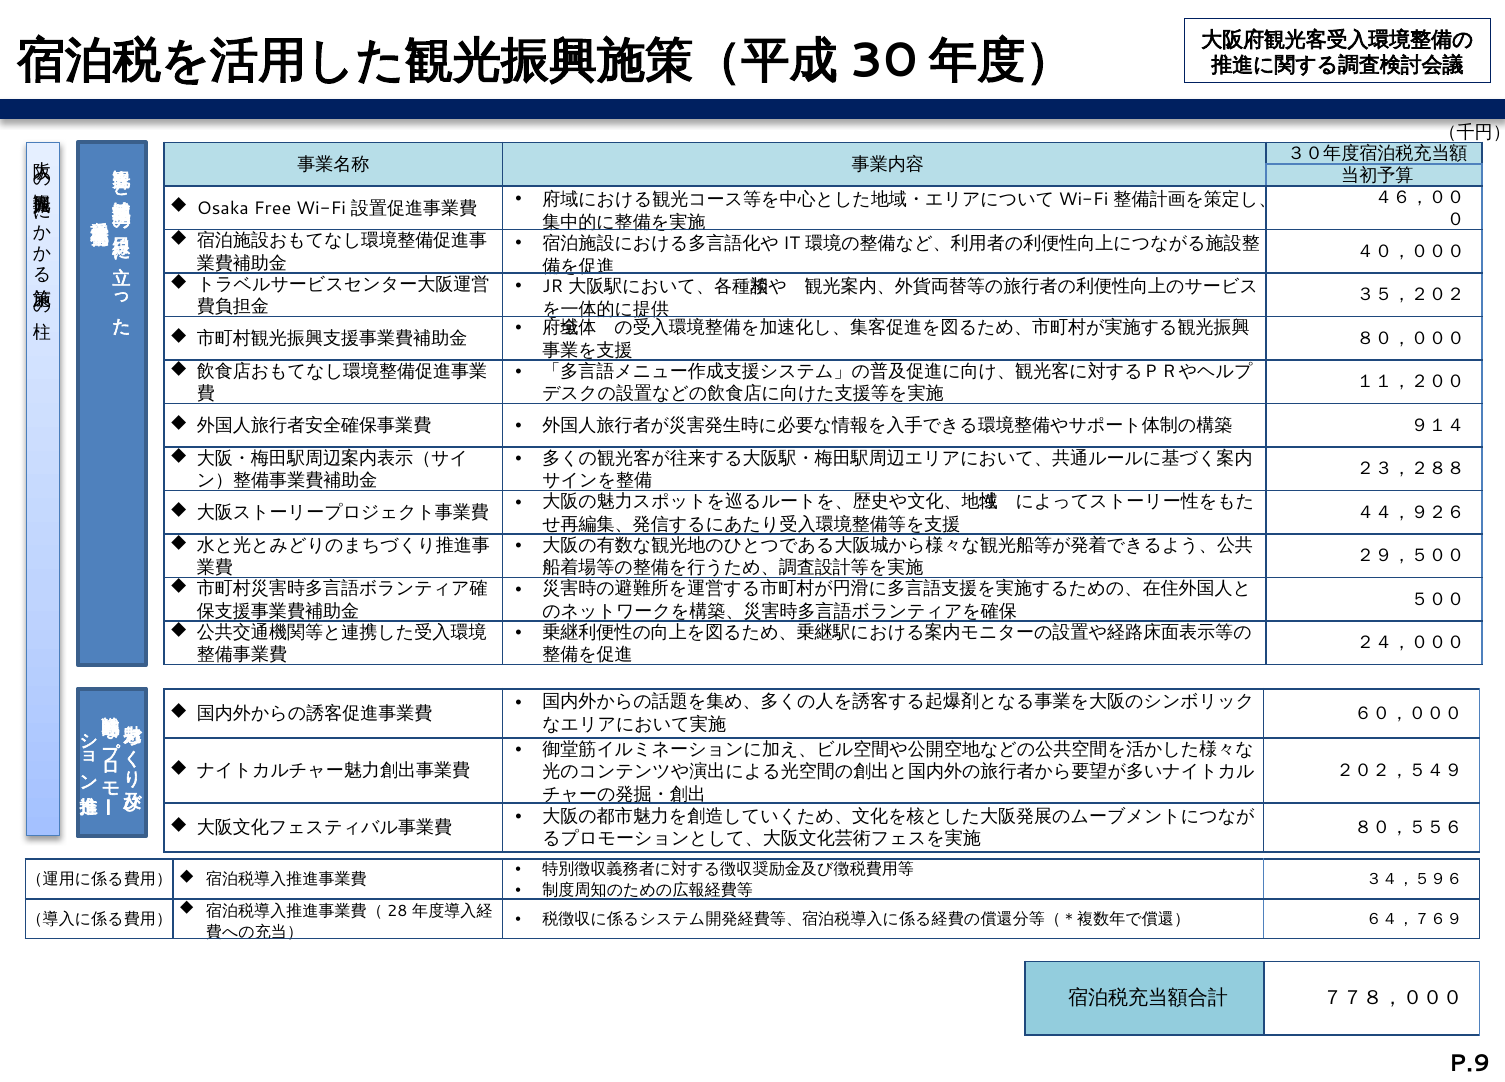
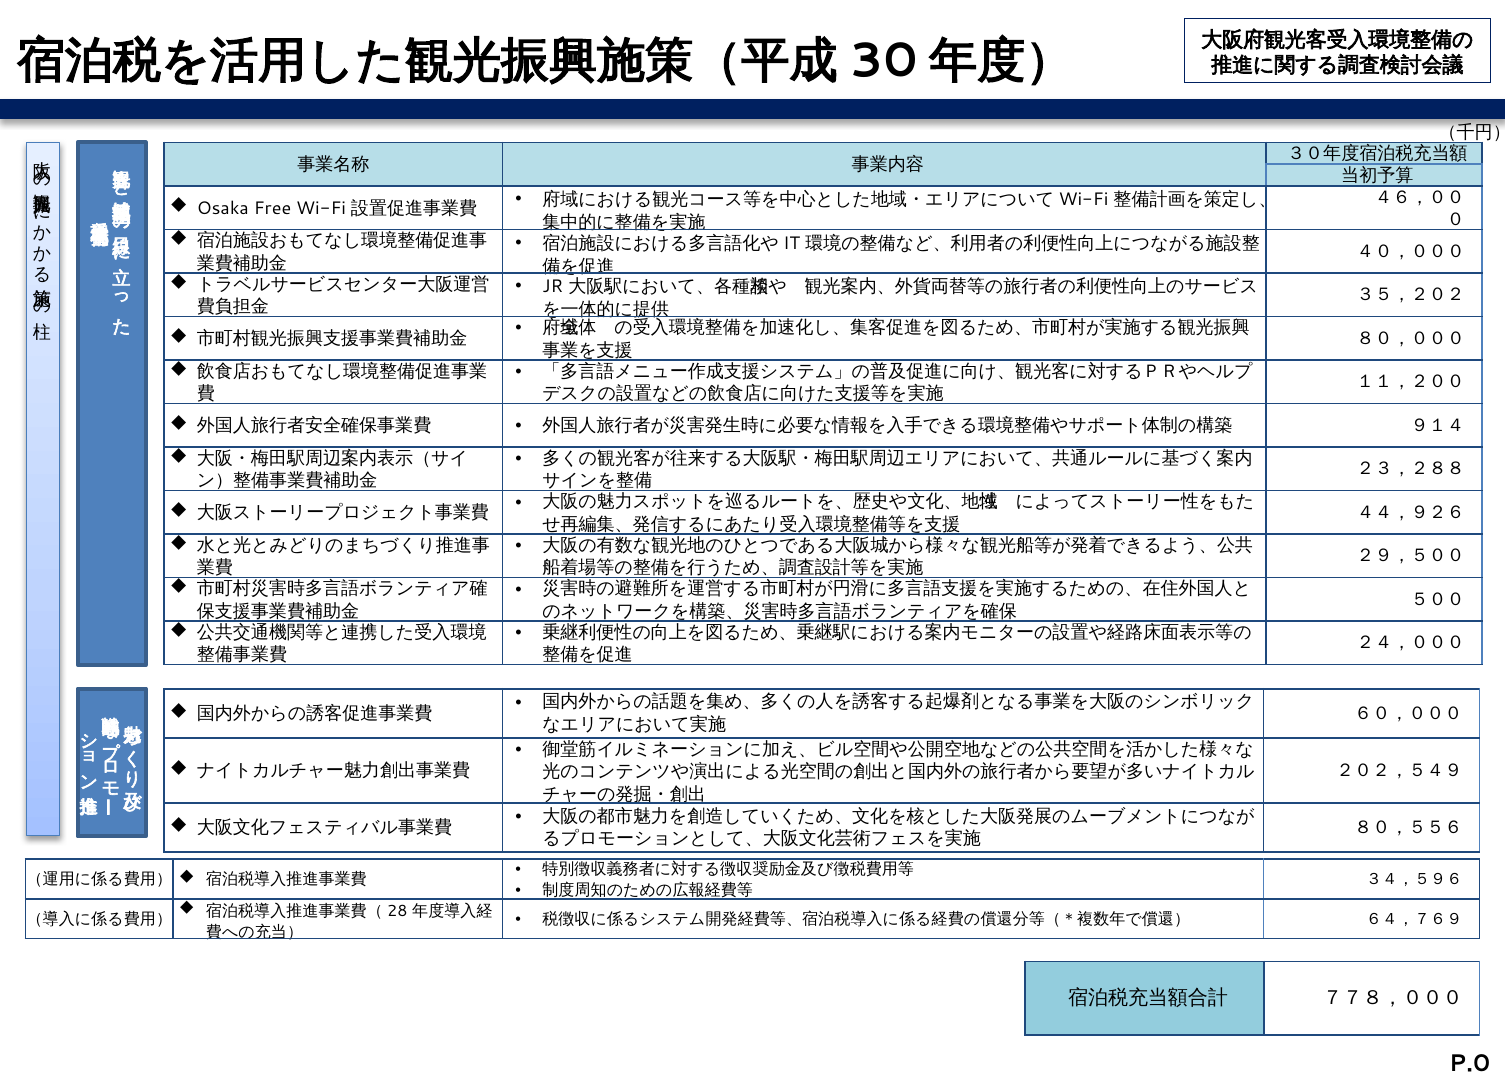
P.9: P.9 -> P.0
